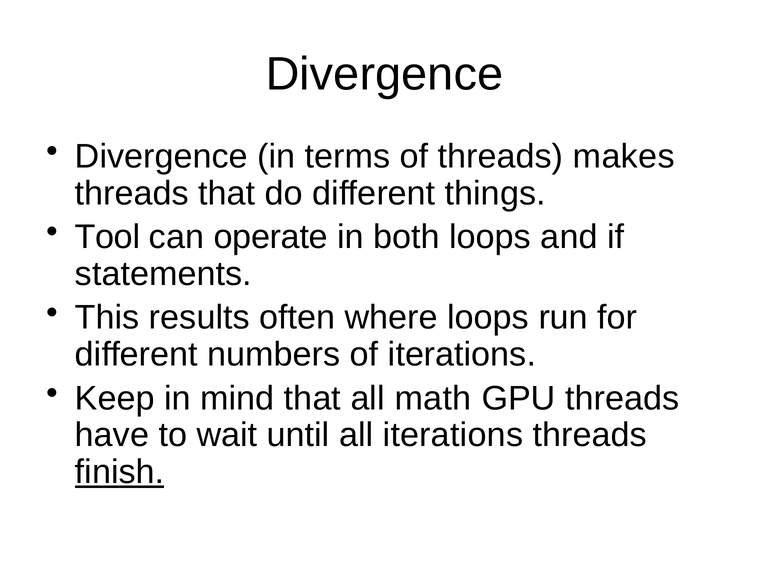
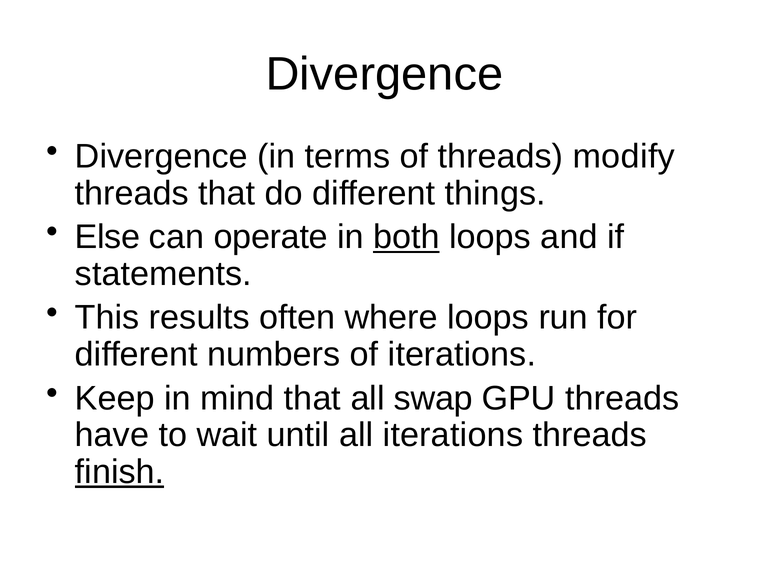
makes: makes -> modify
Tool: Tool -> Else
both underline: none -> present
math: math -> swap
